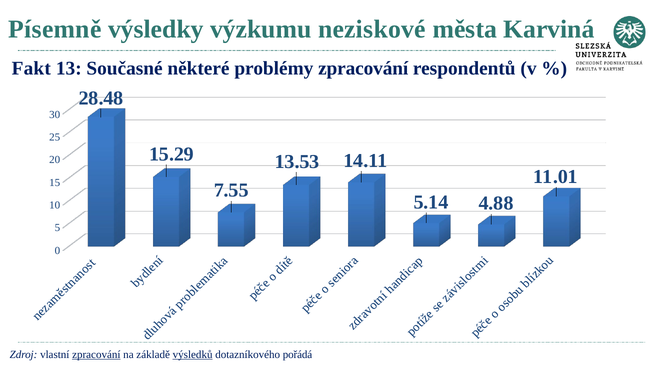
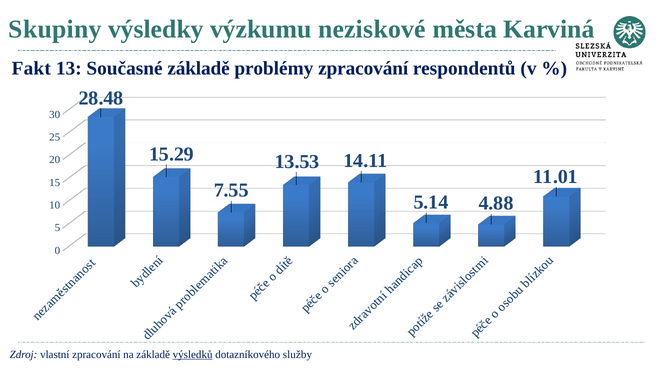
Písemně: Písemně -> Skupiny
Současné některé: některé -> základě
zpracování at (96, 355) underline: present -> none
pořádá: pořádá -> služby
